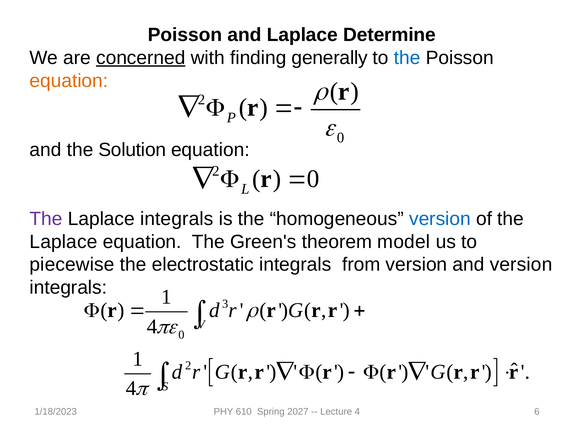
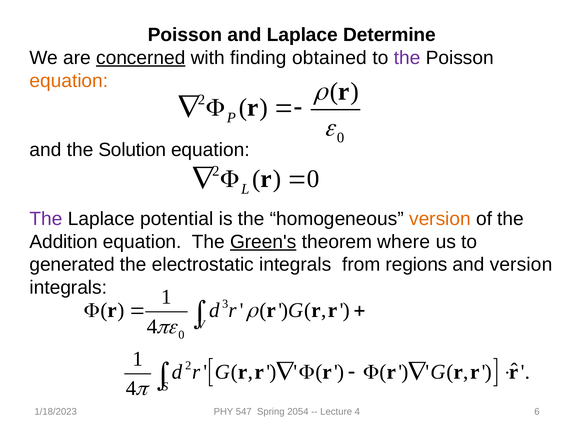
generally: generally -> obtained
the at (407, 58) colour: blue -> purple
Laplace integrals: integrals -> potential
version at (440, 218) colour: blue -> orange
Laplace at (64, 241): Laplace -> Addition
Green's underline: none -> present
model: model -> where
piecewise: piecewise -> generated
from version: version -> regions
610: 610 -> 547
2027: 2027 -> 2054
